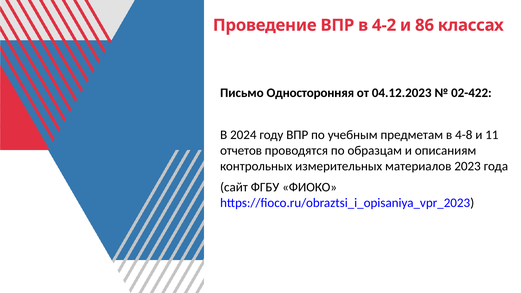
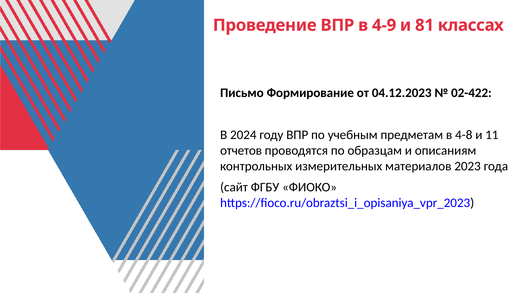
4-2: 4-2 -> 4-9
86: 86 -> 81
Односторонняя: Односторонняя -> Формирование
